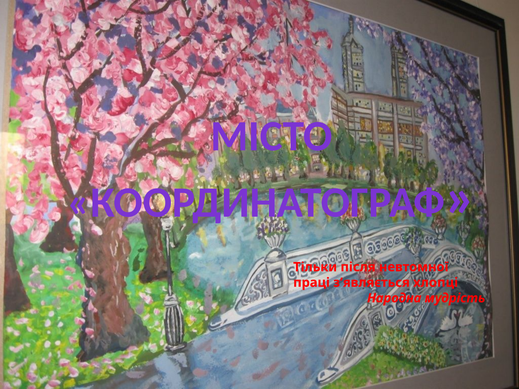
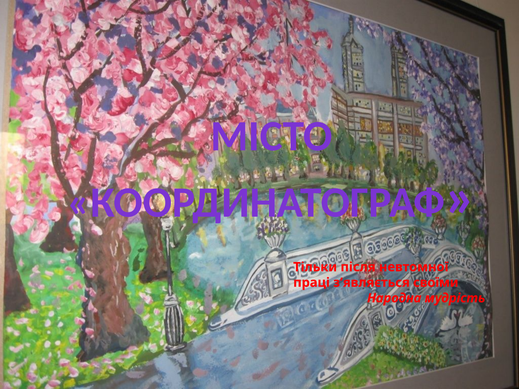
хлопці: хлопці -> своїми
